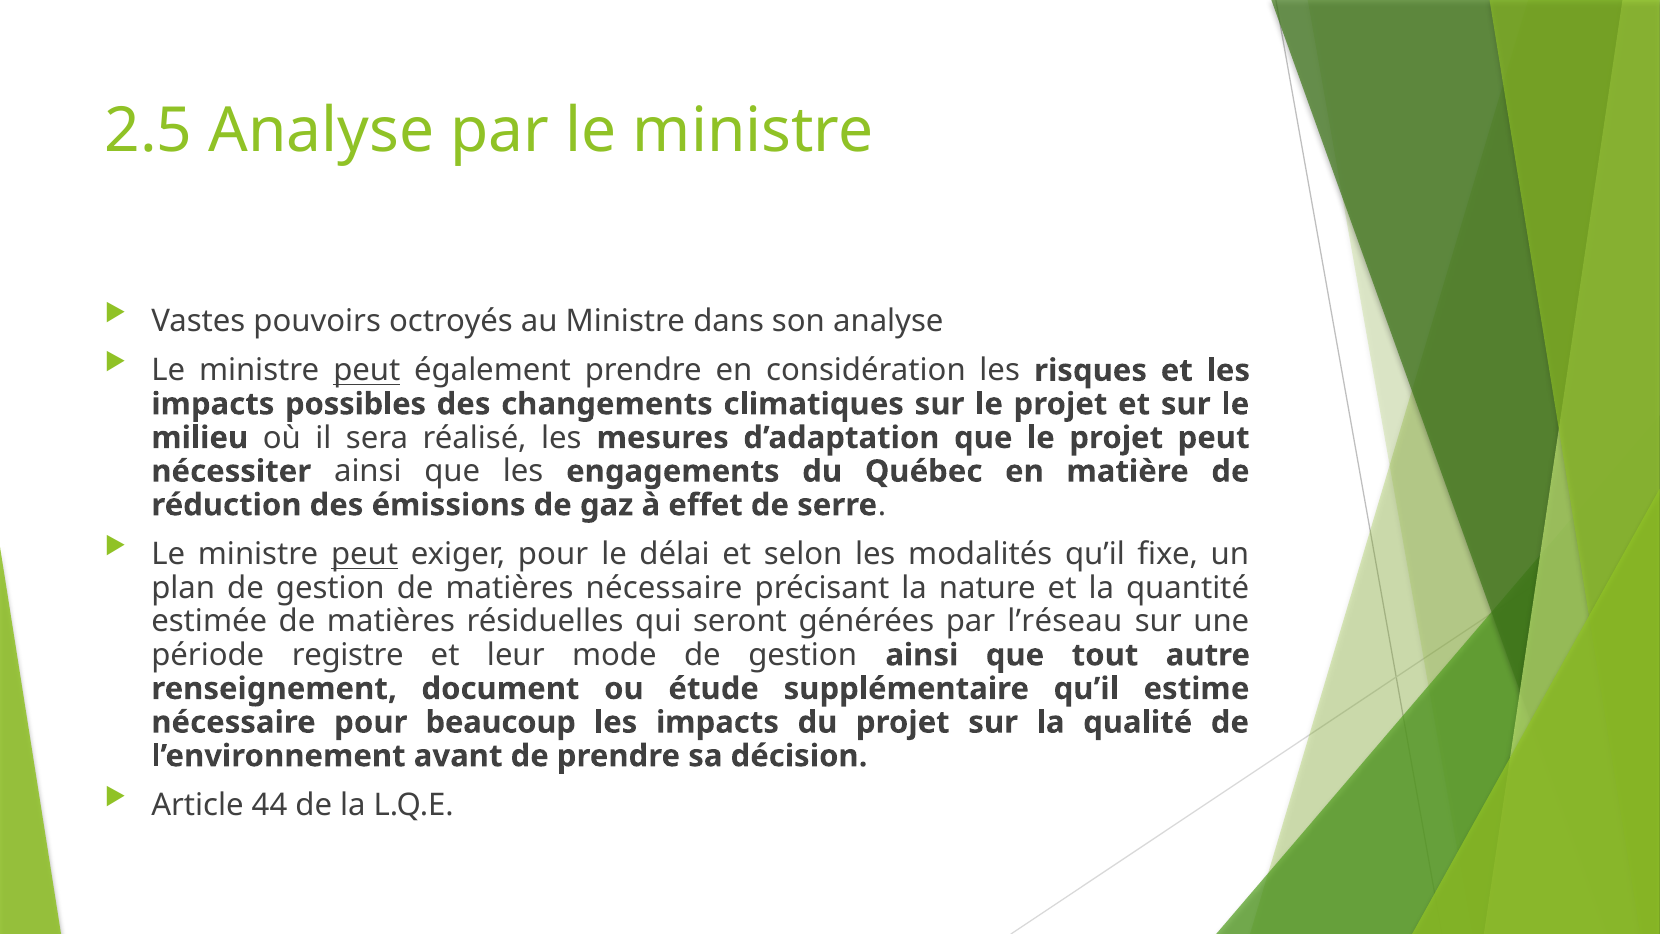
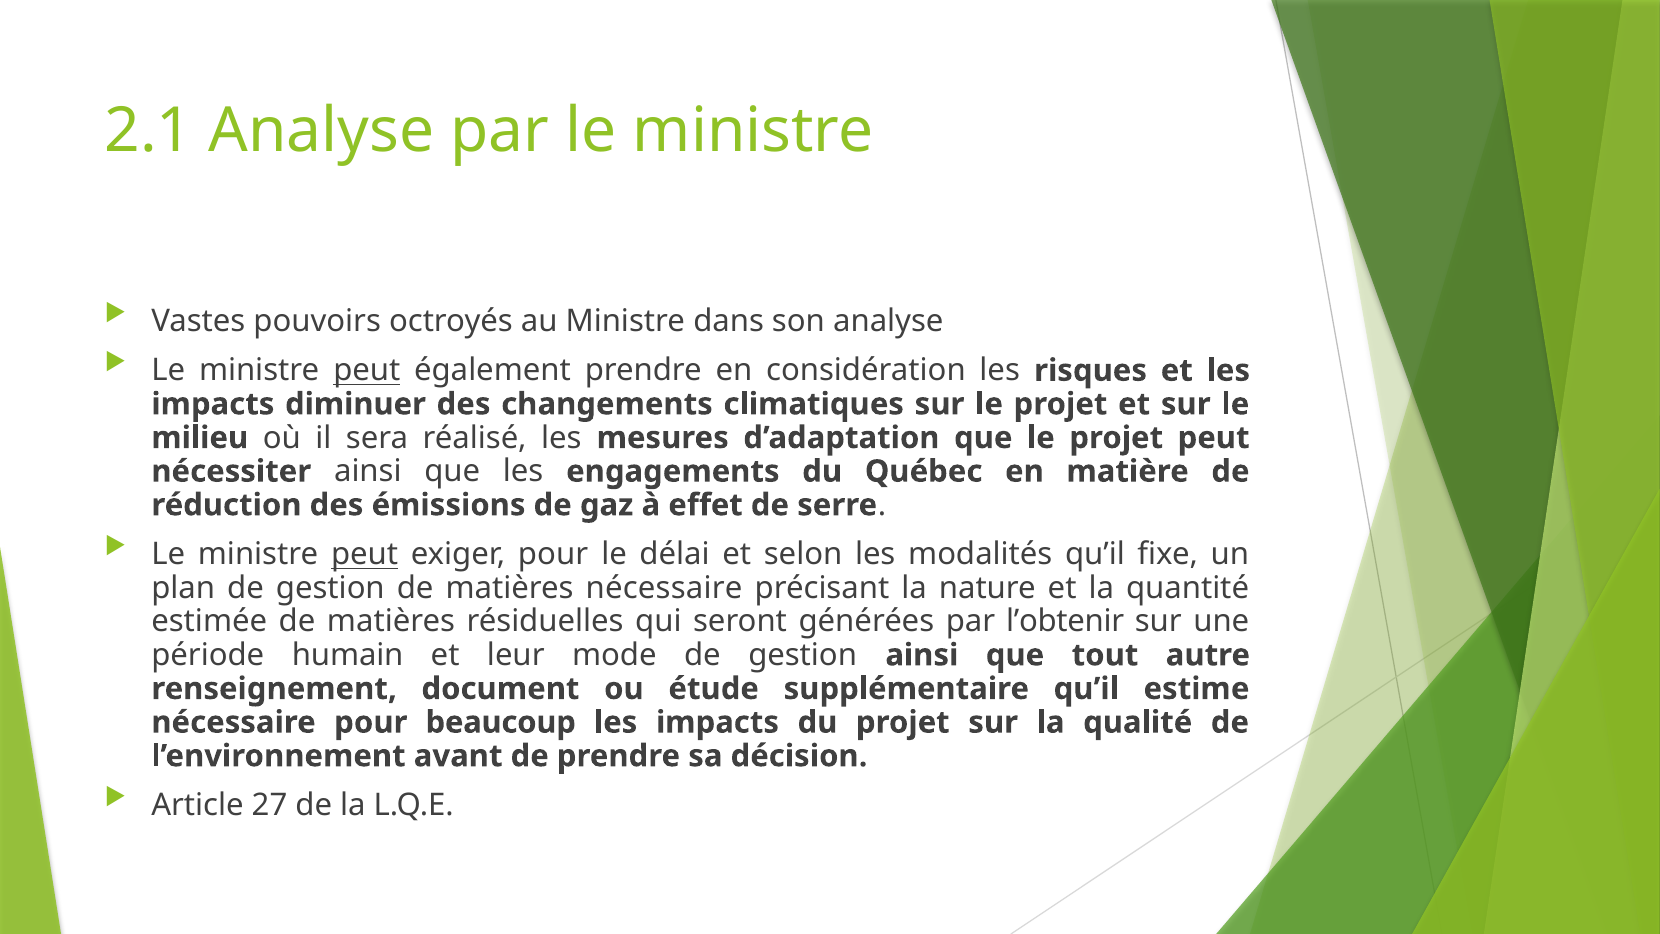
2.5: 2.5 -> 2.1
possibles: possibles -> diminuer
l’réseau: l’réseau -> l’obtenir
registre: registre -> humain
44: 44 -> 27
